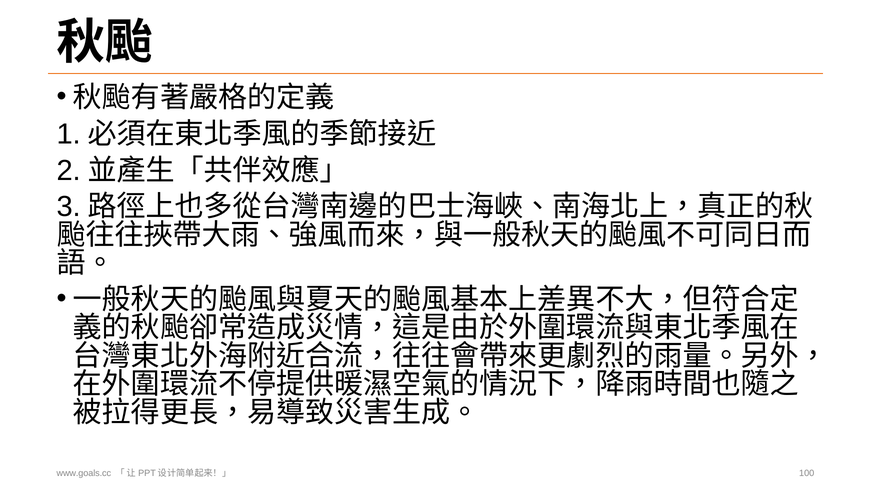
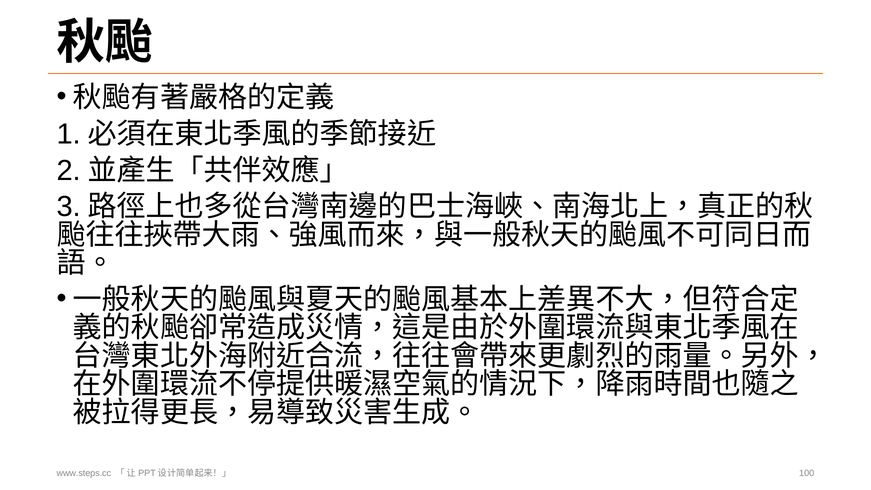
www.goals.cc: www.goals.cc -> www.steps.cc
